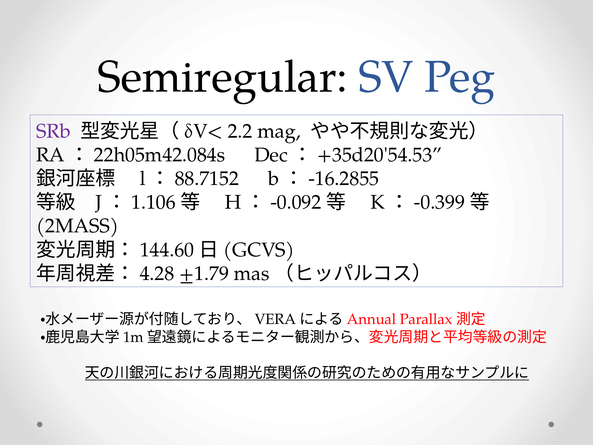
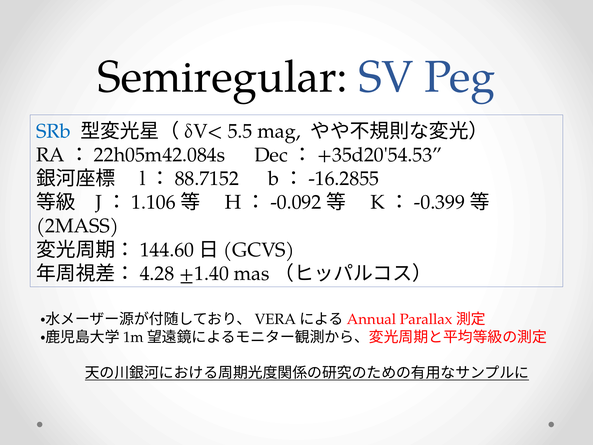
SRb colour: purple -> blue
2.2: 2.2 -> 5.5
±1.79: ±1.79 -> ±1.40
